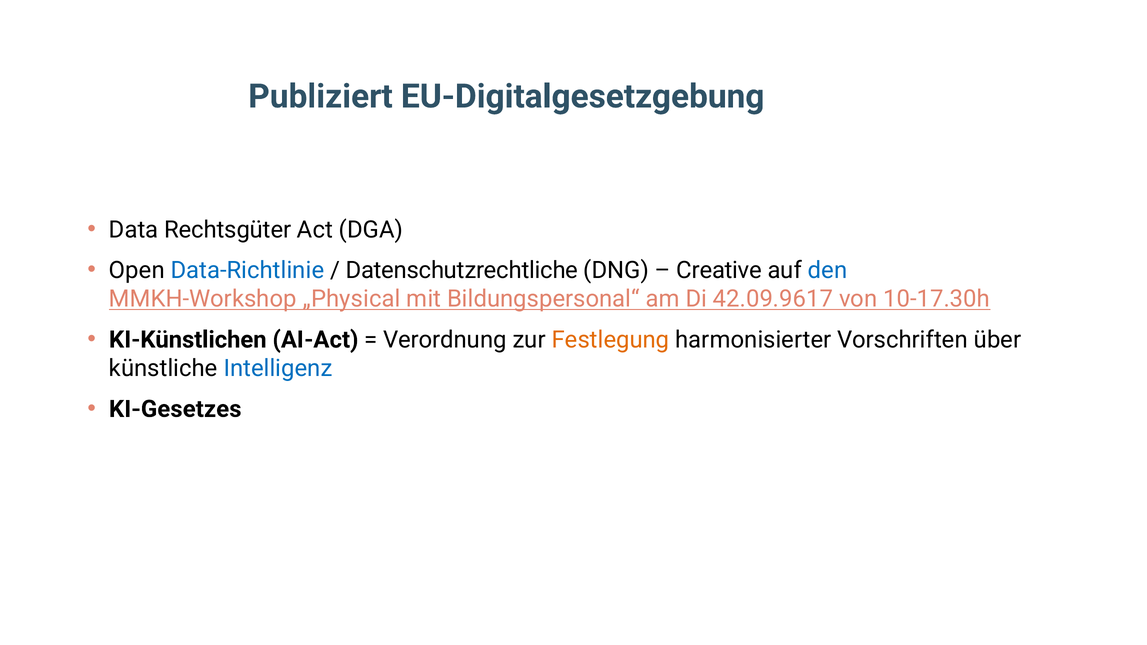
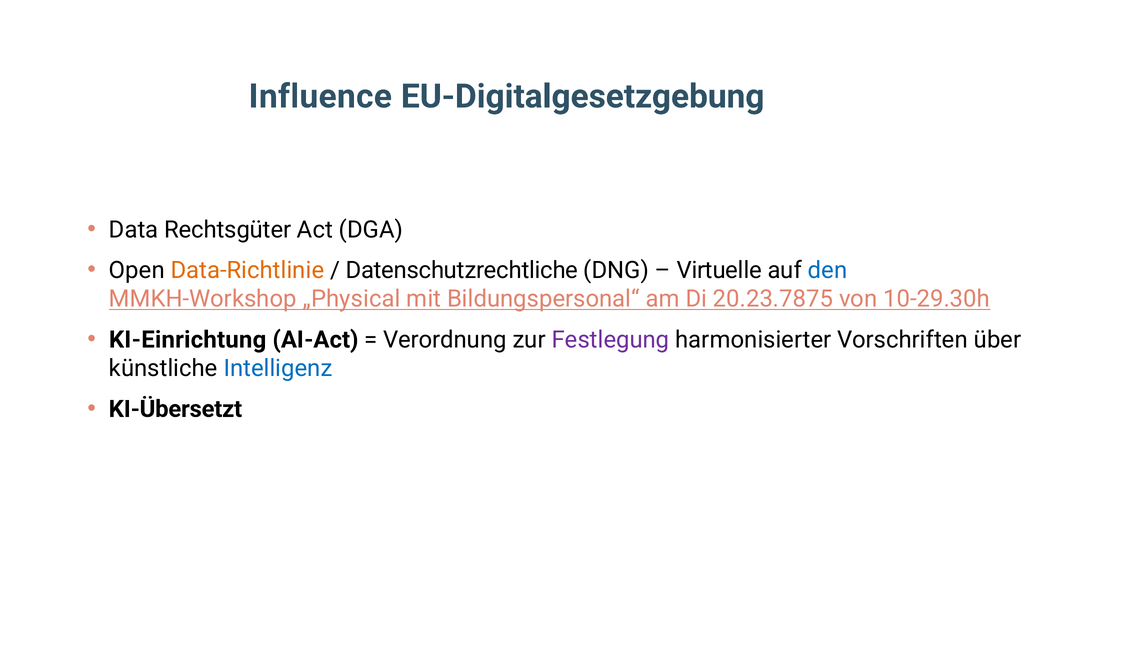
Publiziert: Publiziert -> Influence
Data-Richtlinie colour: blue -> orange
Creative: Creative -> Virtuelle
42.09.9617: 42.09.9617 -> 20.23.7875
10-17.30h: 10-17.30h -> 10-29.30h
KI-Künstlichen: KI-Künstlichen -> KI-Einrichtung
Festlegung colour: orange -> purple
KI-Gesetzes: KI-Gesetzes -> KI-Übersetzt
